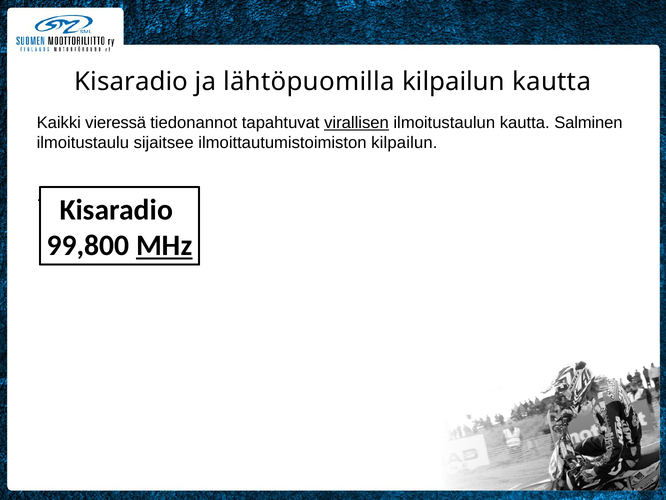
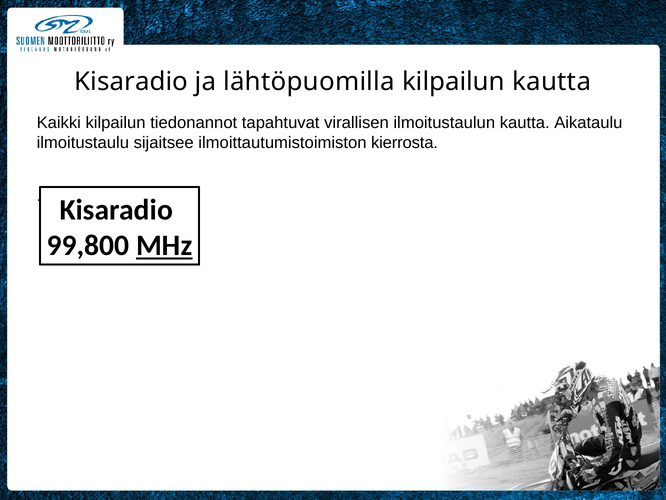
Kaikki vieressä: vieressä -> kilpailun
virallisen underline: present -> none
Salminen: Salminen -> Aikataulu
ilmoittautumistoimiston kilpailun: kilpailun -> kierrosta
